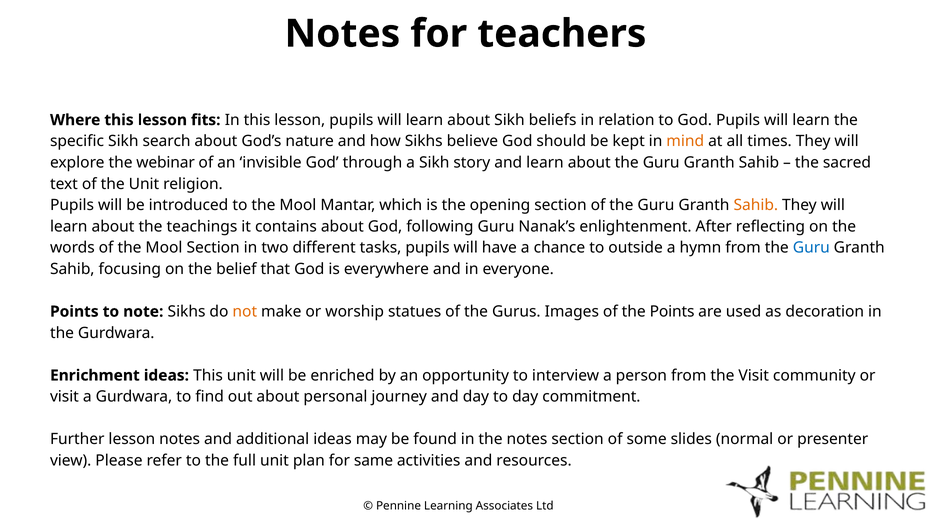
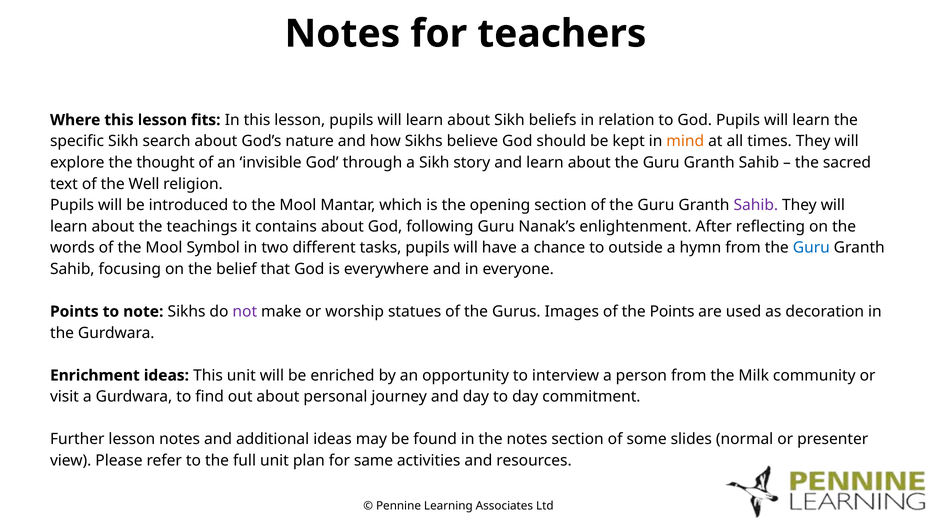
webinar: webinar -> thought
the Unit: Unit -> Well
Sahib at (756, 205) colour: orange -> purple
Mool Section: Section -> Symbol
not colour: orange -> purple
the Visit: Visit -> Milk
